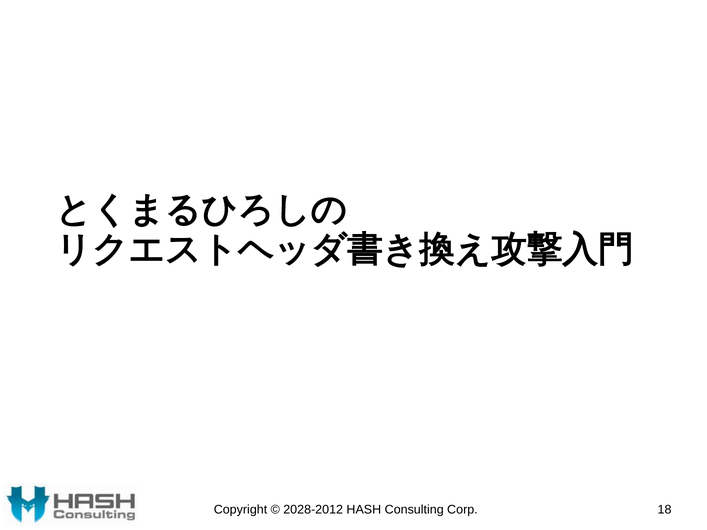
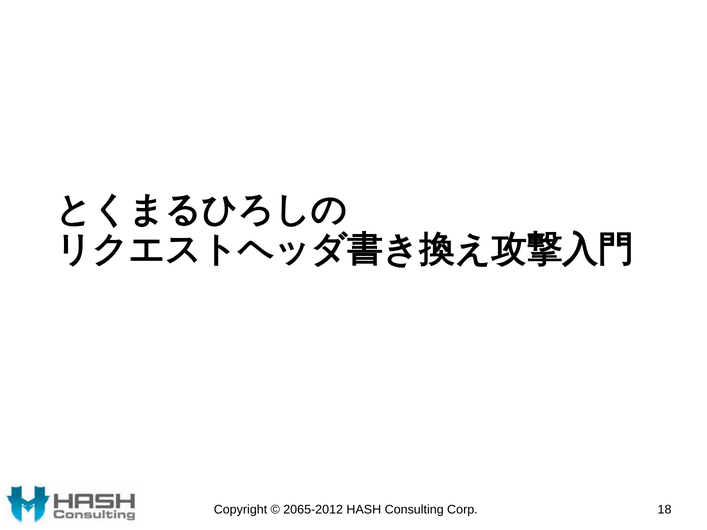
2028-2012: 2028-2012 -> 2065-2012
